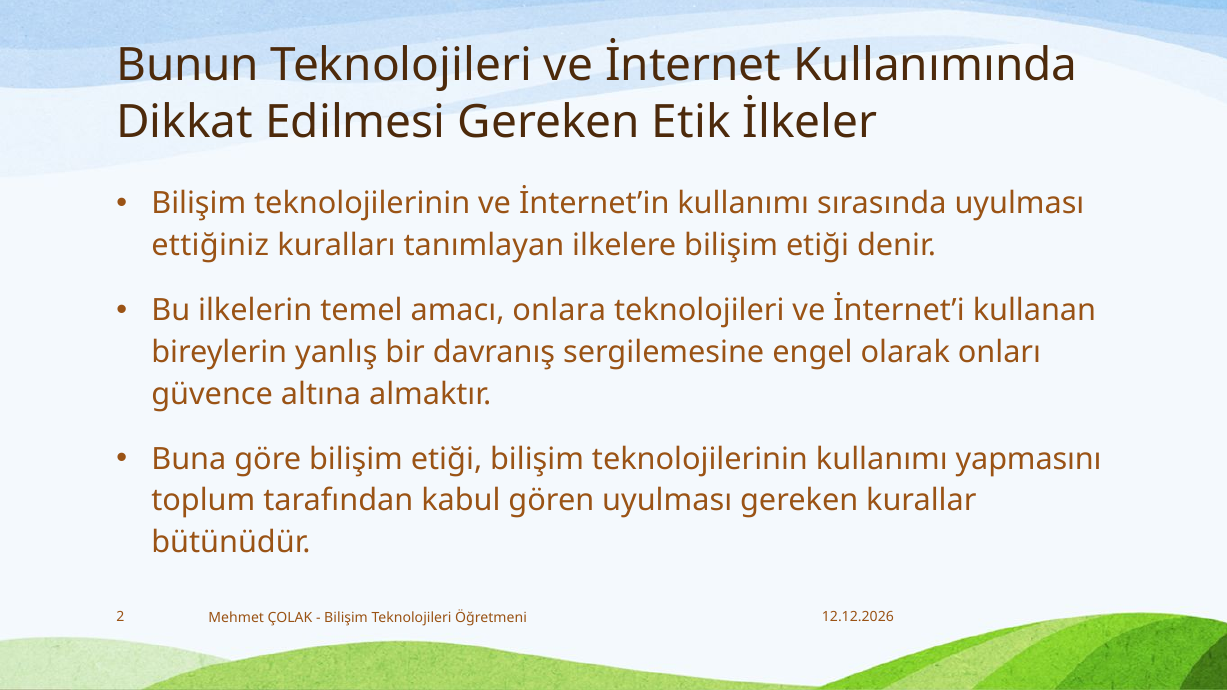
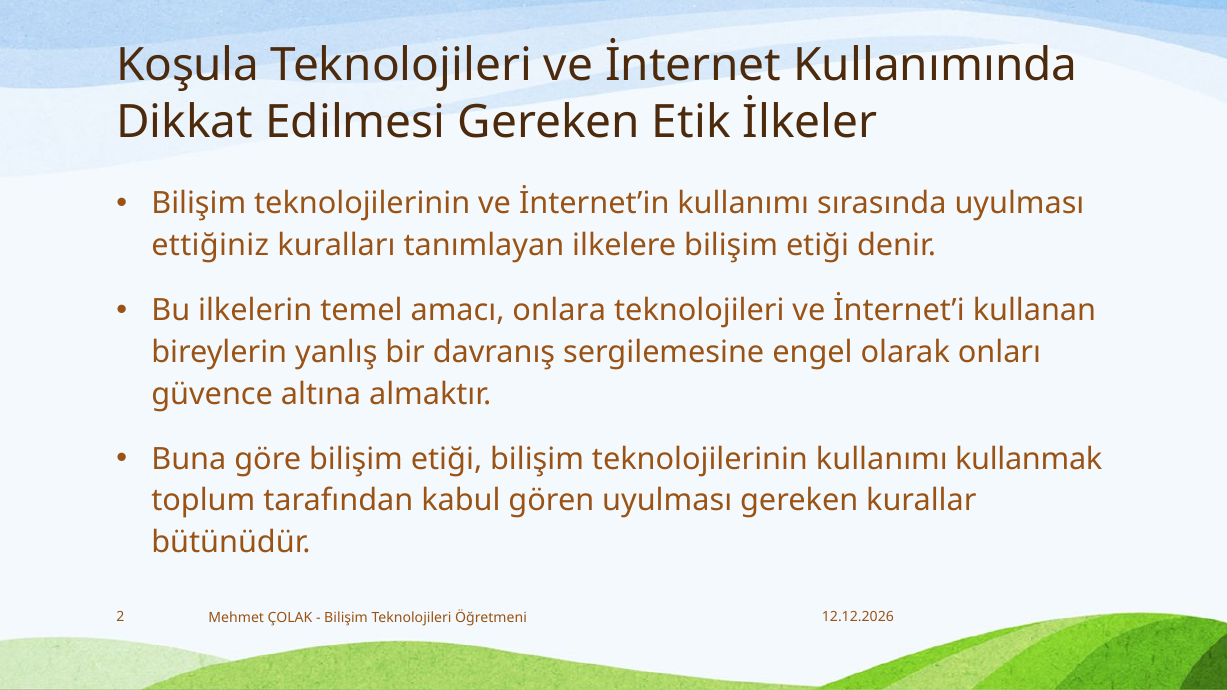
Bunun: Bunun -> Koşula
yapmasını: yapmasını -> kullanmak
